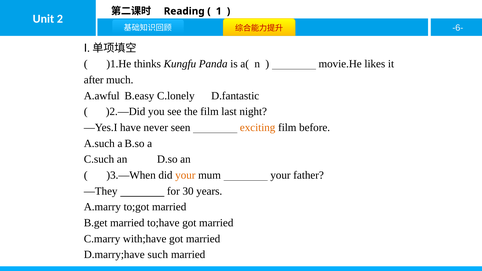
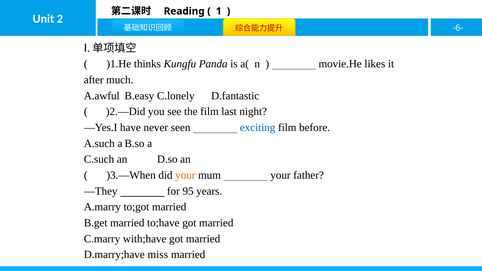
exciting colour: orange -> blue
30: 30 -> 95
such: such -> miss
